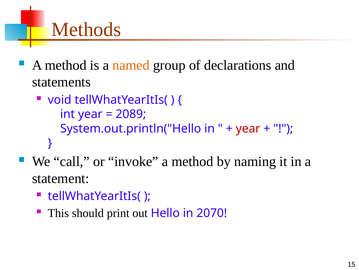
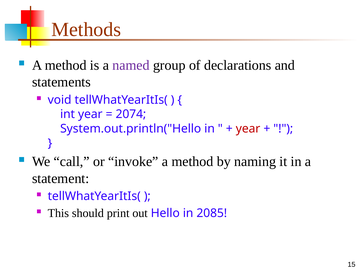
named colour: orange -> purple
2089: 2089 -> 2074
2070: 2070 -> 2085
